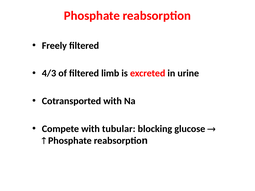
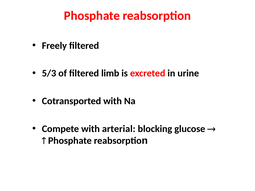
4/3: 4/3 -> 5/3
tubular: tubular -> arterial
